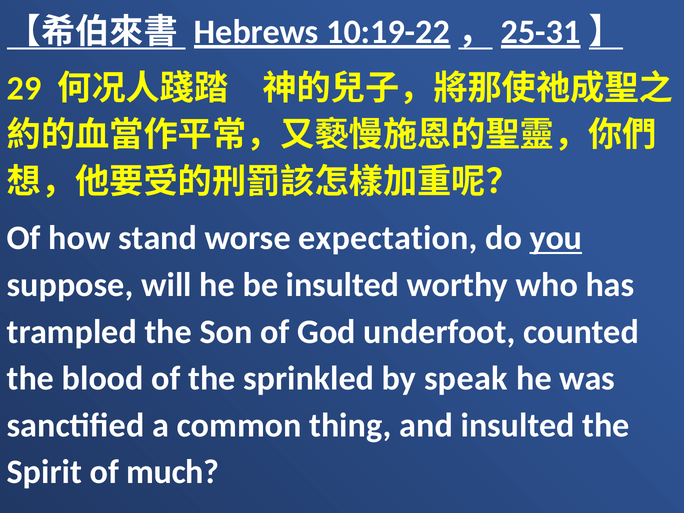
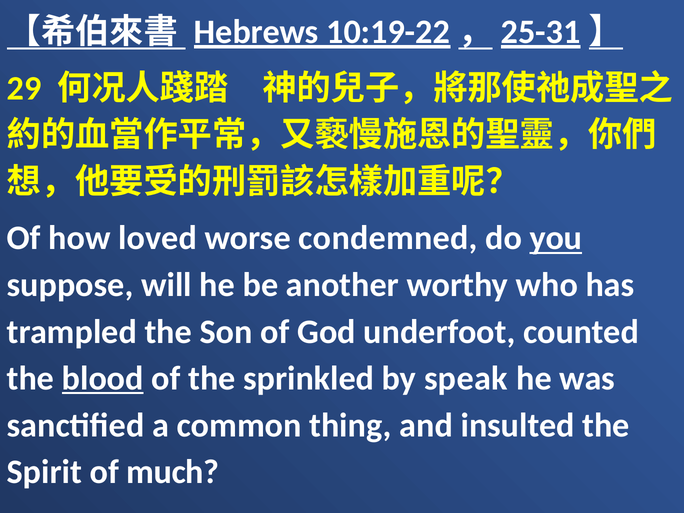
stand: stand -> loved
expectation: expectation -> condemned
be insulted: insulted -> another
blood underline: none -> present
